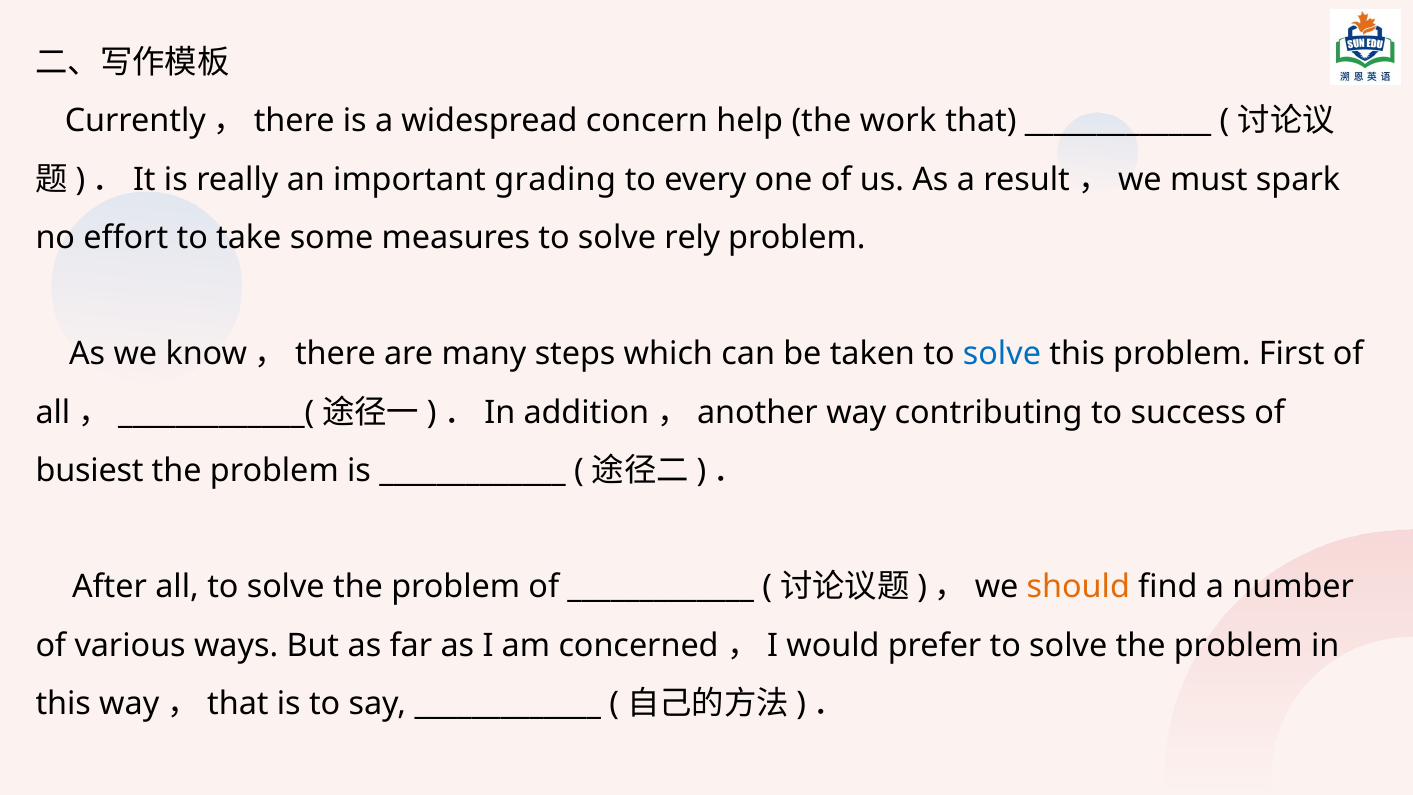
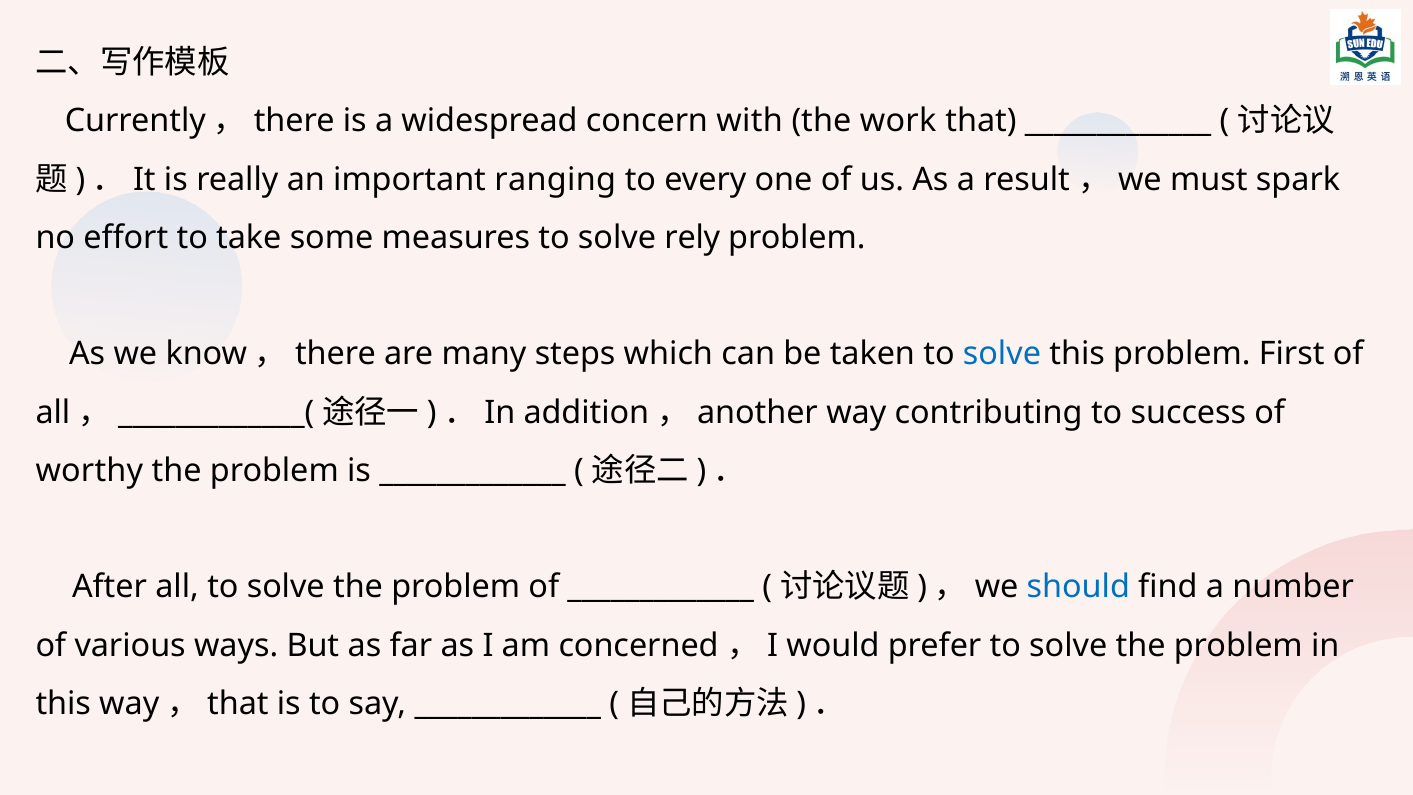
help: help -> with
grading: grading -> ranging
busiest: busiest -> worthy
should colour: orange -> blue
